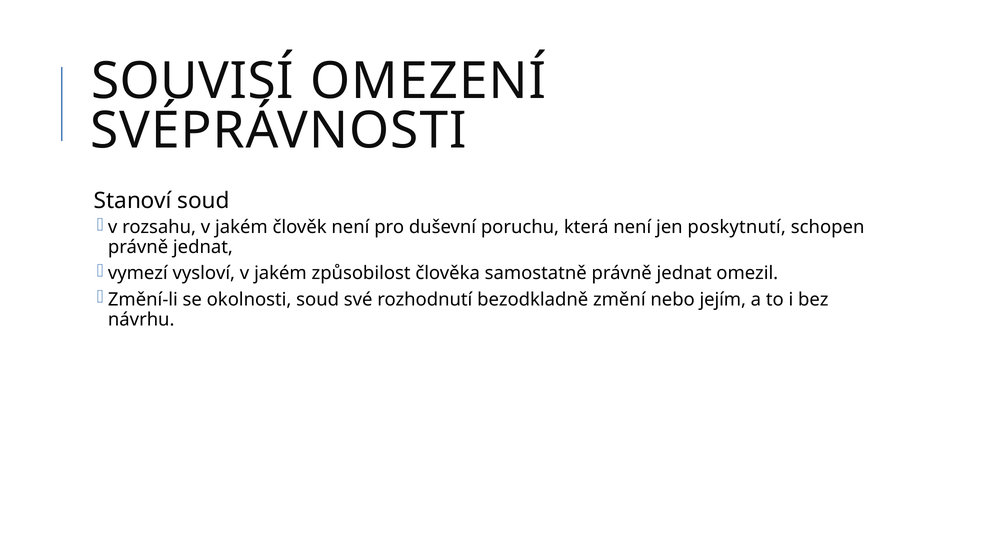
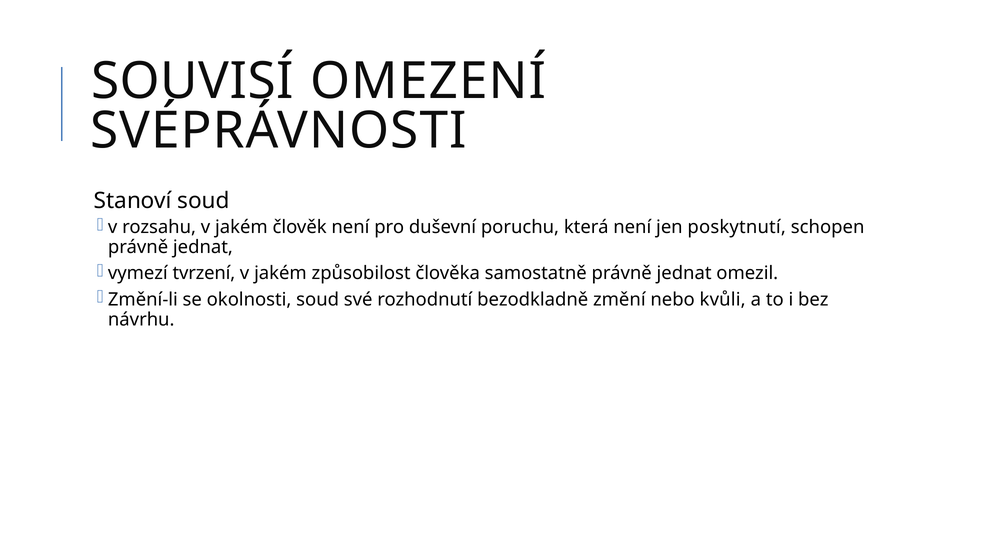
vysloví: vysloví -> tvrzení
jejím: jejím -> kvůli
